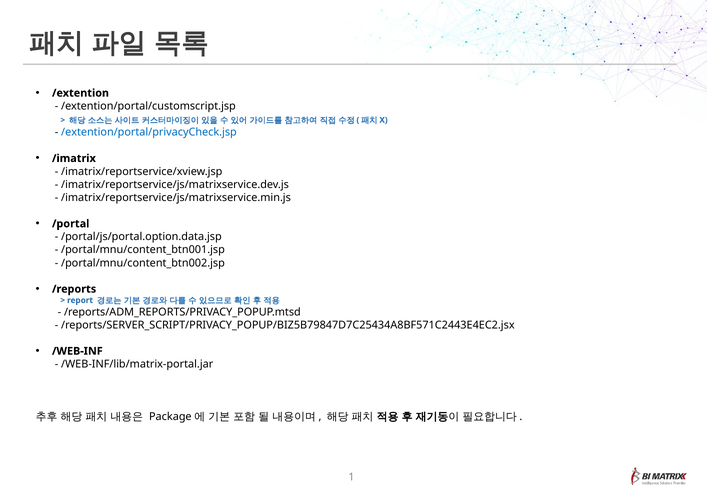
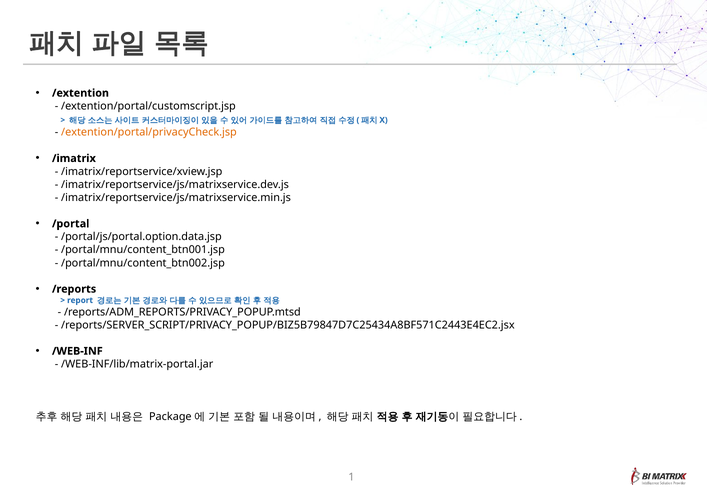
/extention/portal/privacyCheck.jsp colour: blue -> orange
